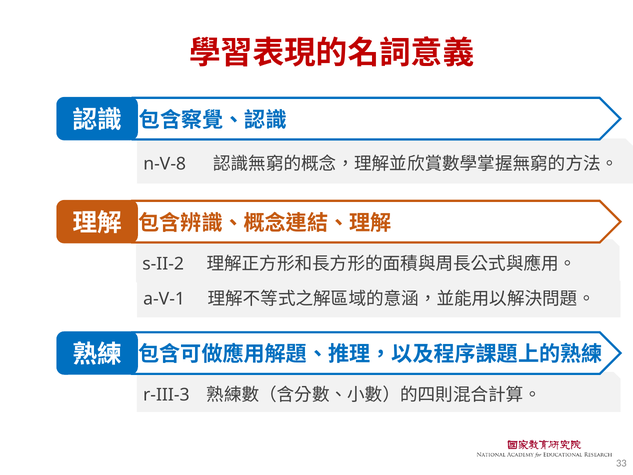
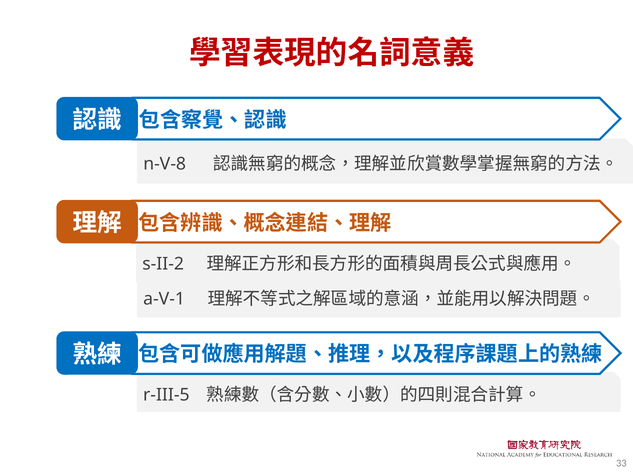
r-III-3: r-III-3 -> r-III-5
